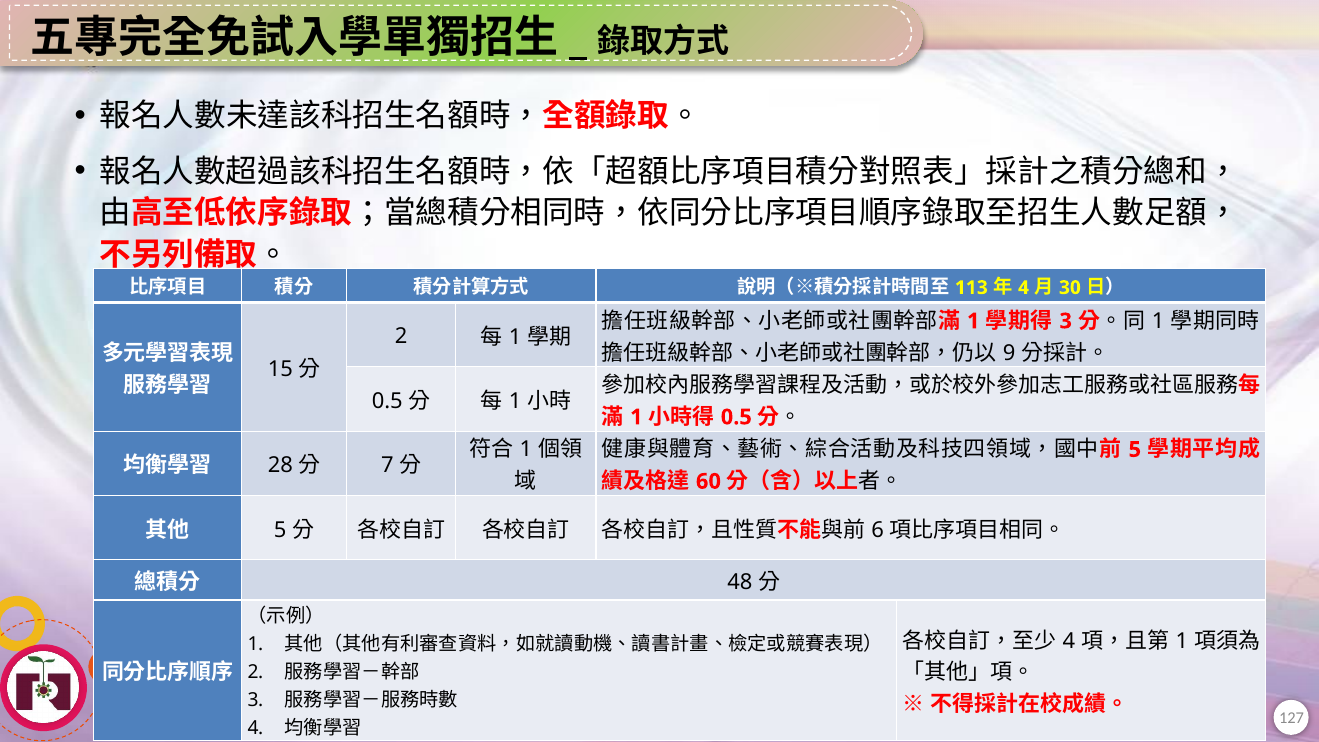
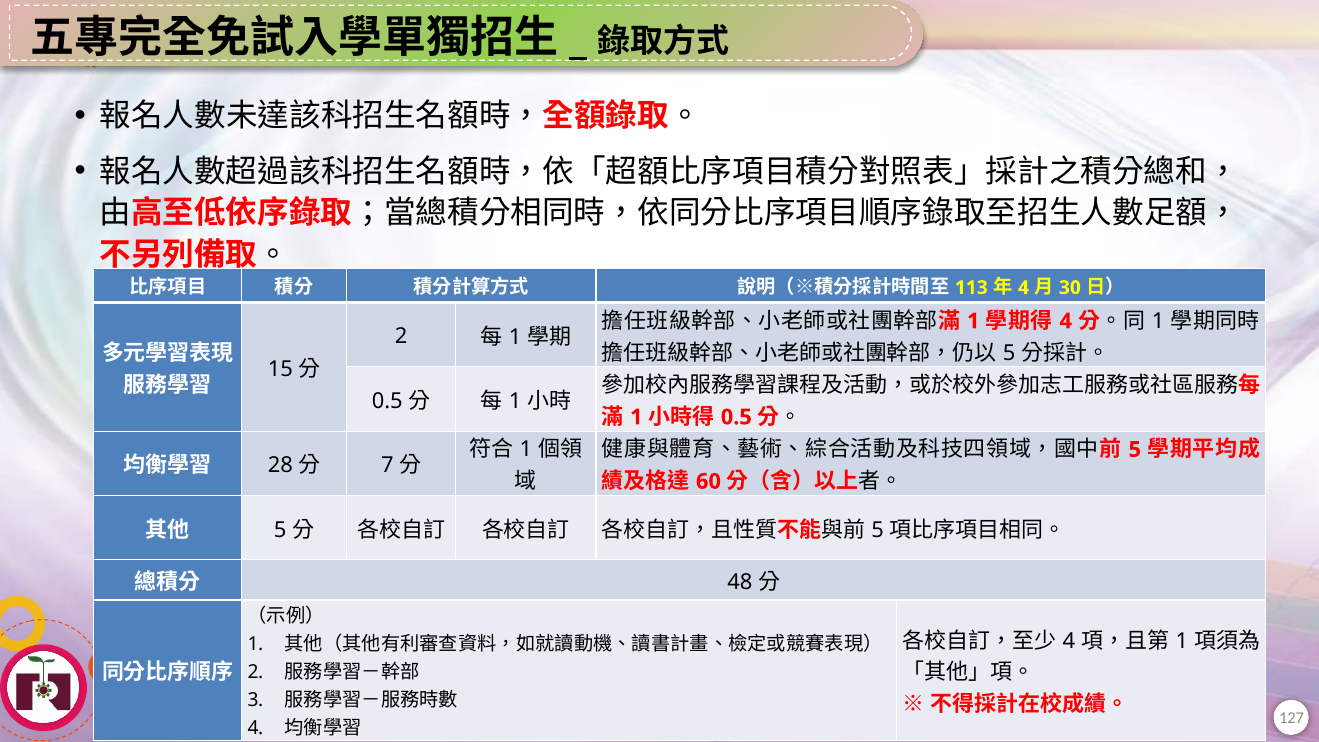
3 at (1066, 321): 3 -> 4
9 at (1009, 353): 9 -> 5
6 at (878, 530): 6 -> 5
